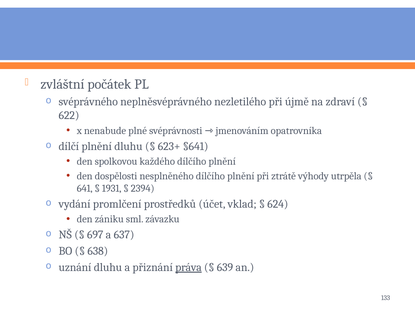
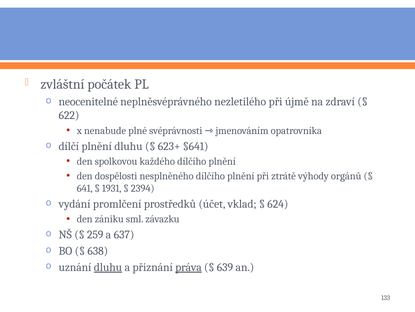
svéprávného: svéprávného -> neocenitelné
utrpěla: utrpěla -> orgánů
697: 697 -> 259
dluhu at (108, 267) underline: none -> present
